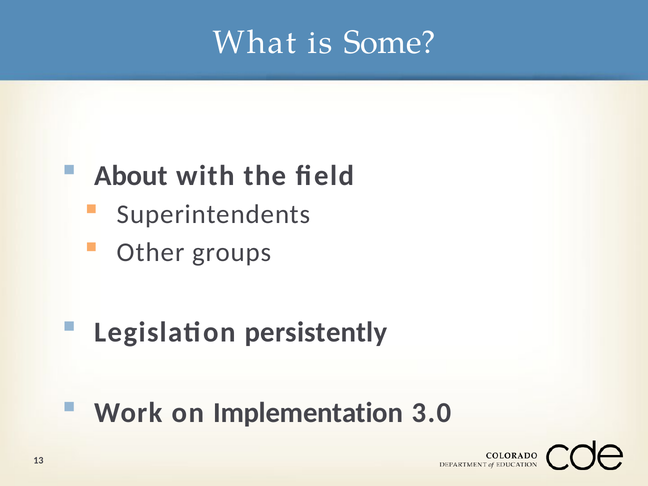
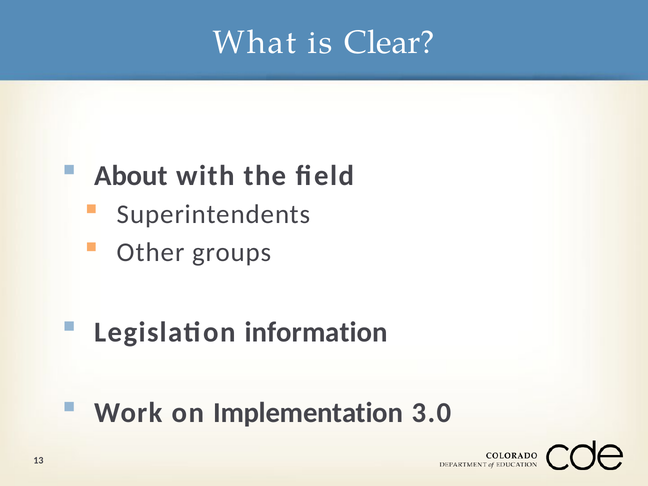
Some: Some -> Clear
persistently: persistently -> information
